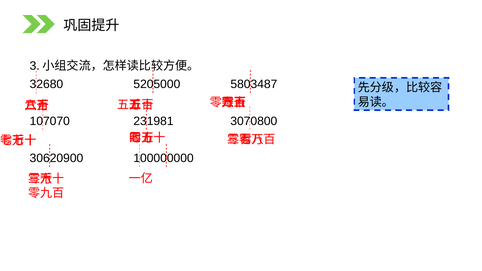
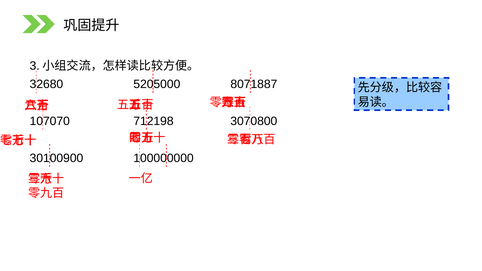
5803487: 5803487 -> 8071887
231981: 231981 -> 712198
30620900: 30620900 -> 30100900
